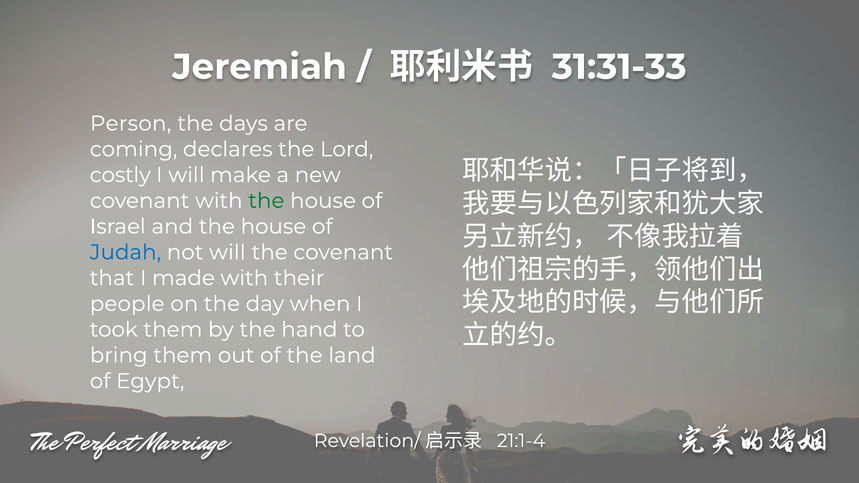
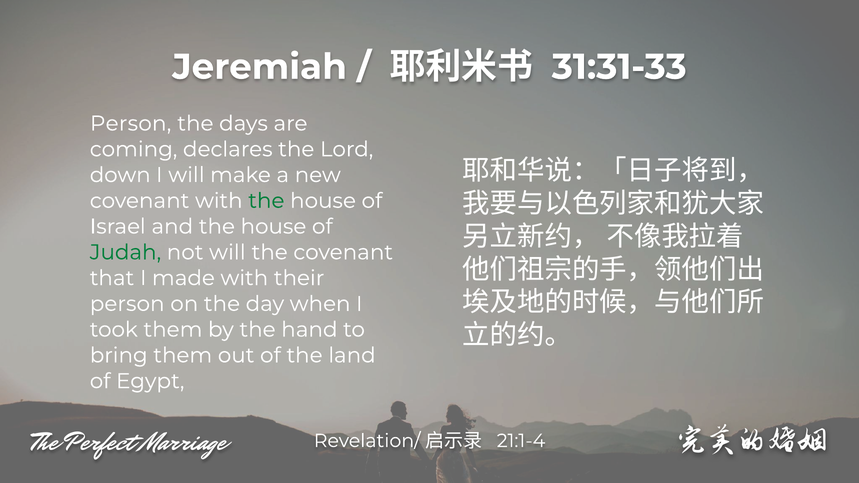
costly: costly -> down
Judah colour: blue -> green
people at (127, 304): people -> person
